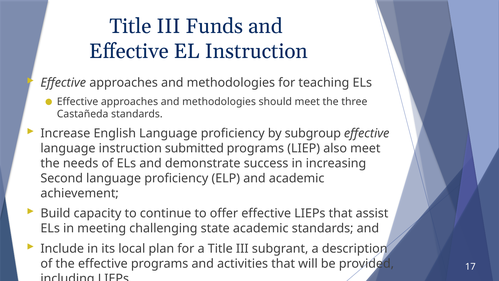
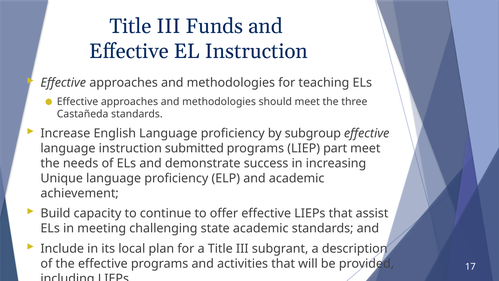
also: also -> part
Second: Second -> Unique
